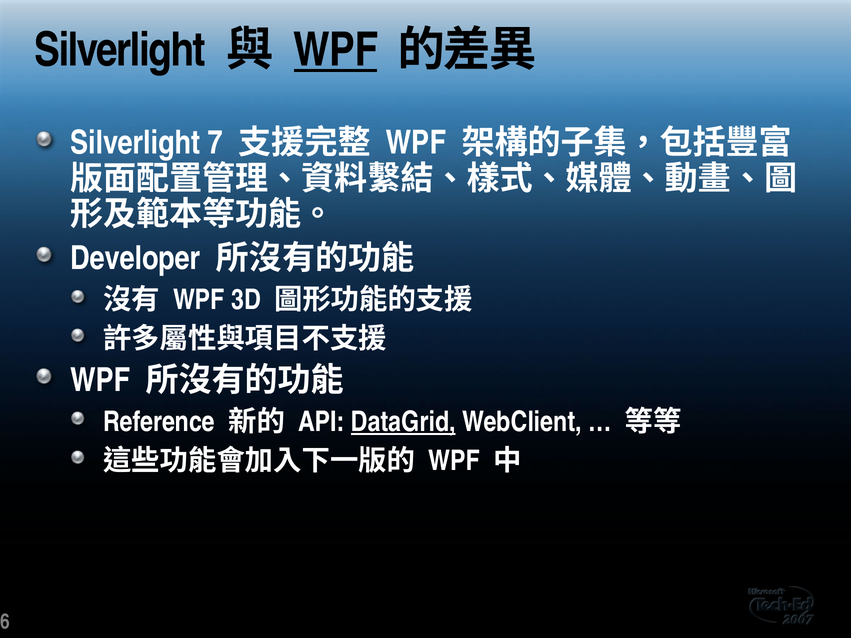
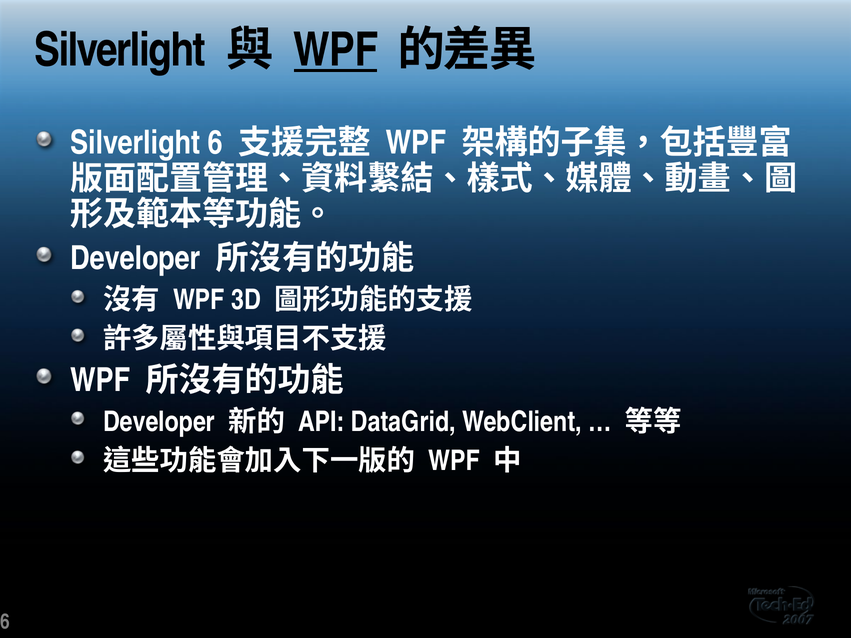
7: 7 -> 6
Reference at (159, 422): Reference -> Developer
DataGrid underline: present -> none
